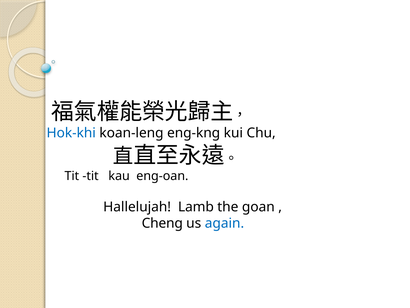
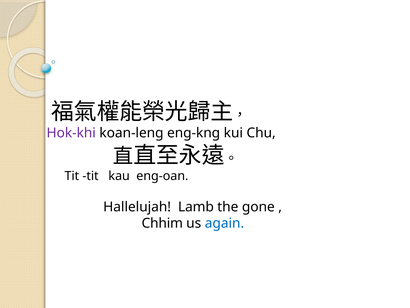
Hok-khi colour: blue -> purple
goan: goan -> gone
Cheng: Cheng -> Chhim
